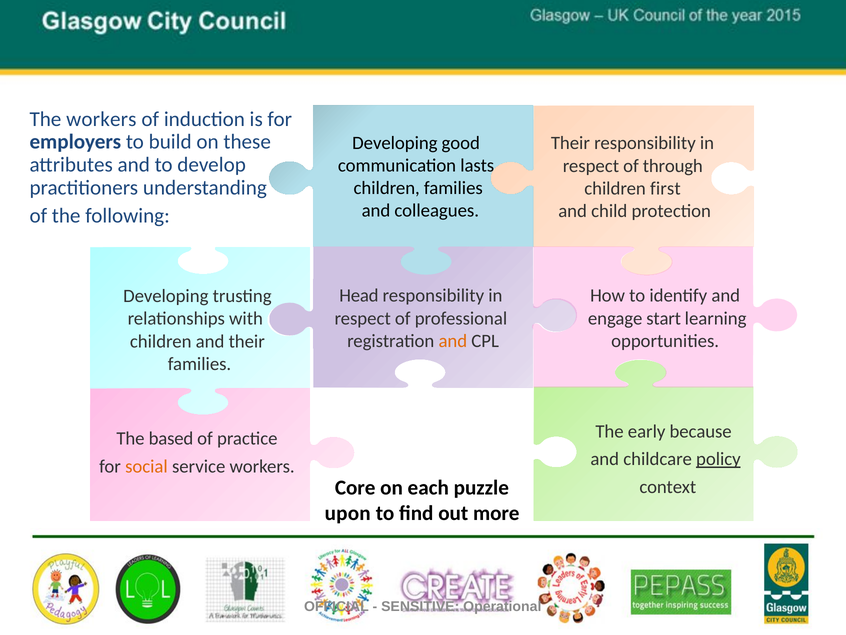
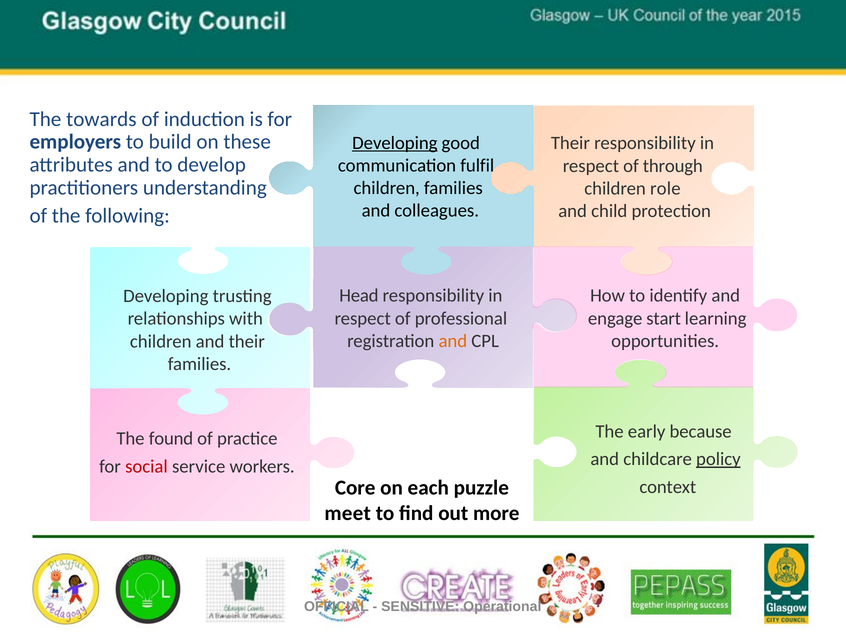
The workers: workers -> towards
Developing at (395, 143) underline: none -> present
lasts: lasts -> fulfil
first: first -> role
based: based -> found
social colour: orange -> red
upon: upon -> meet
